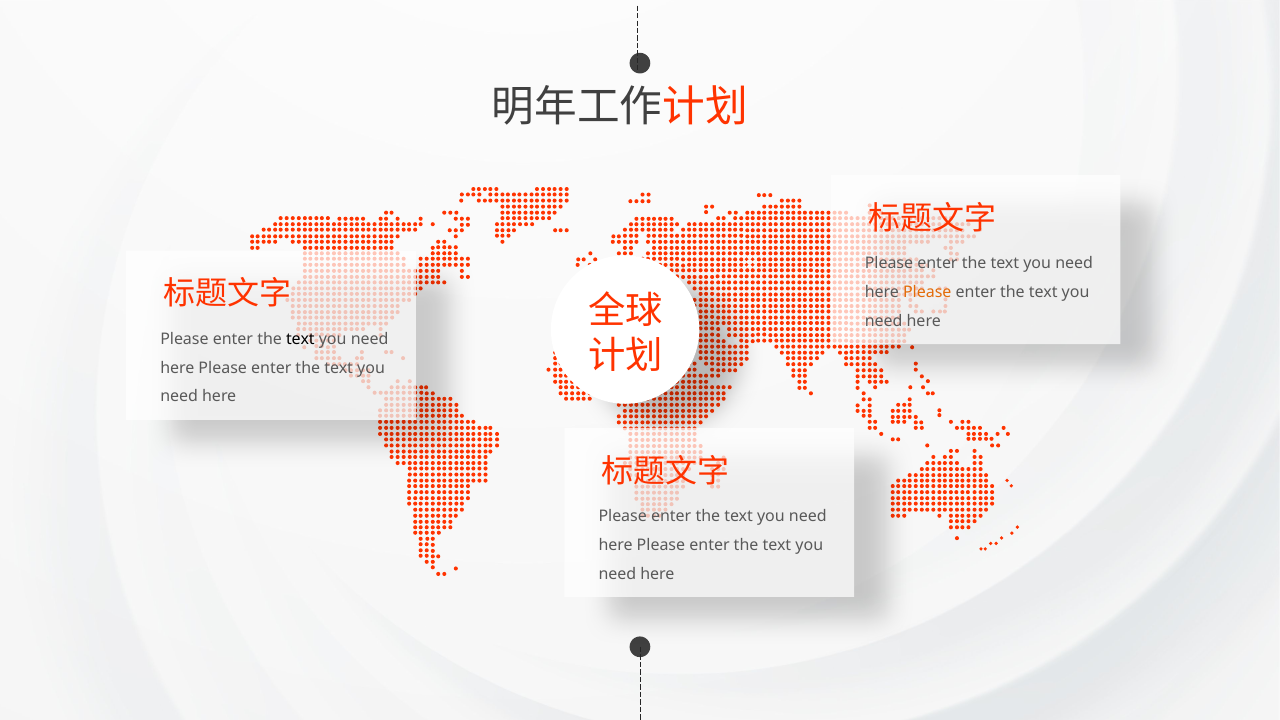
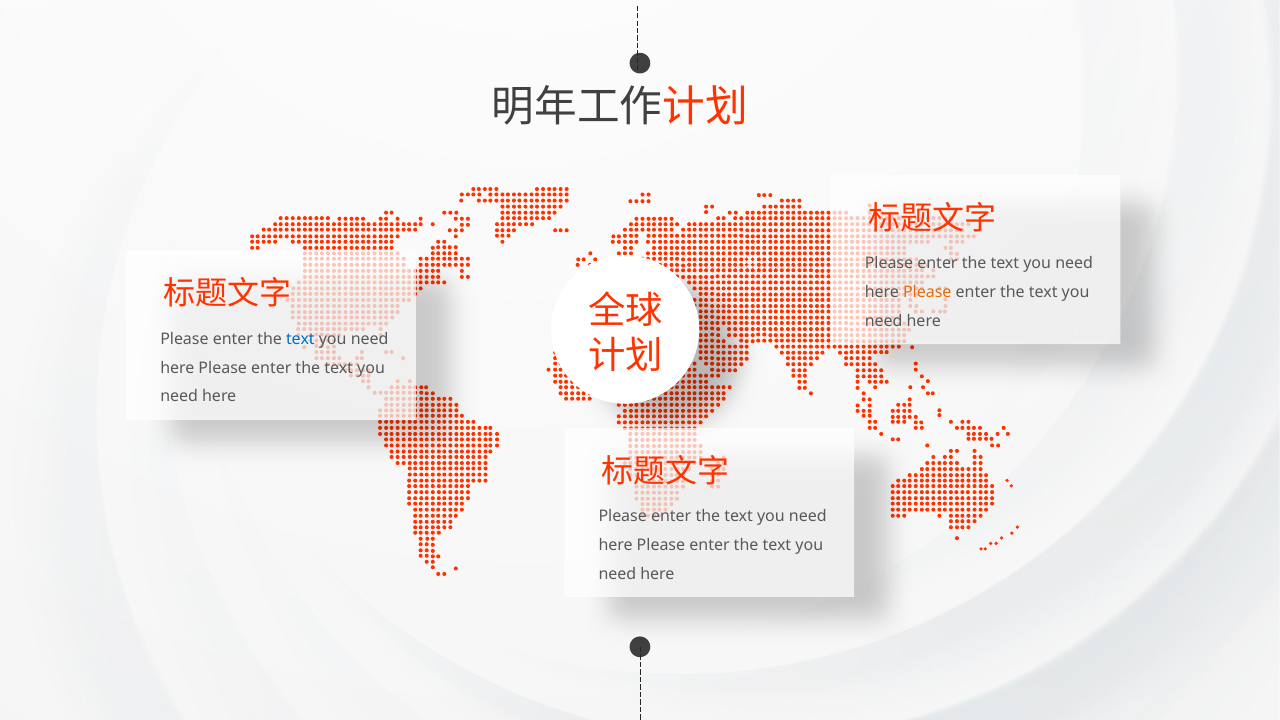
text at (300, 339) colour: black -> blue
